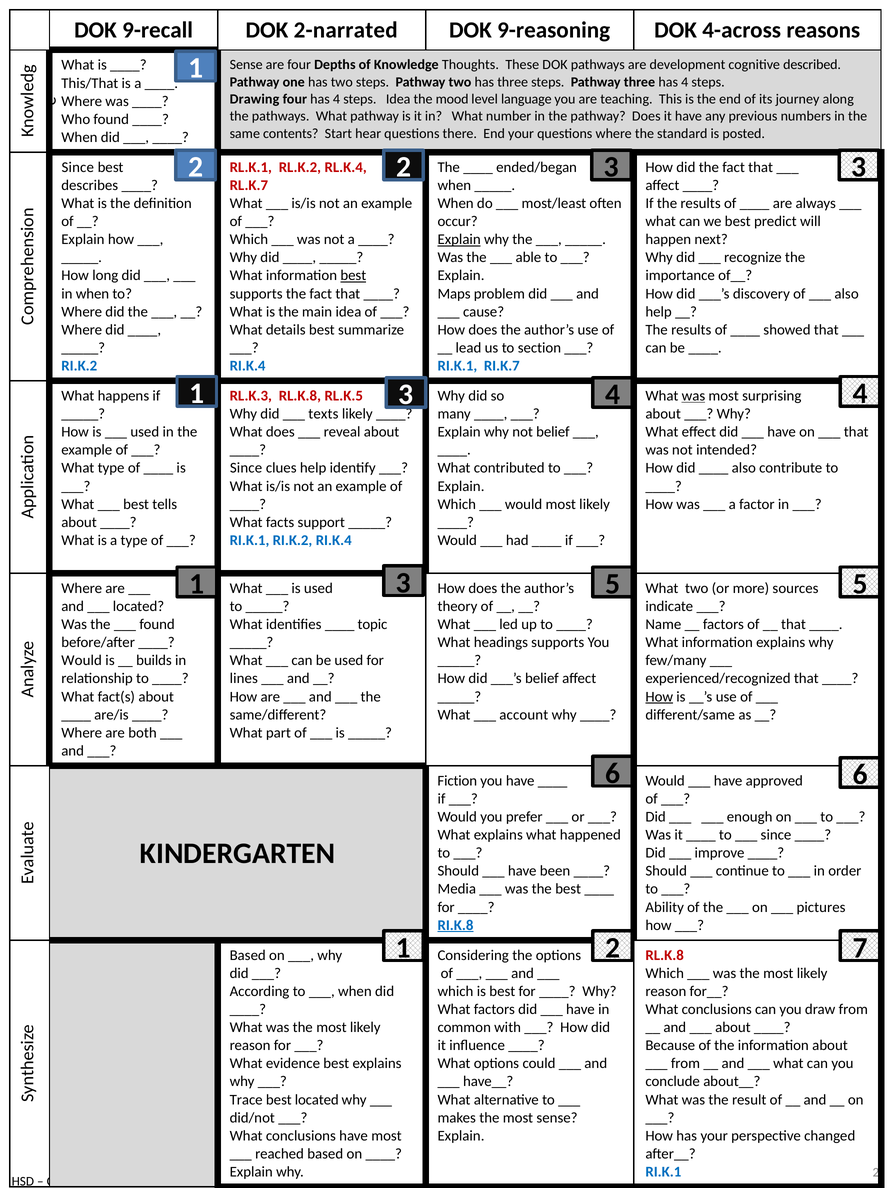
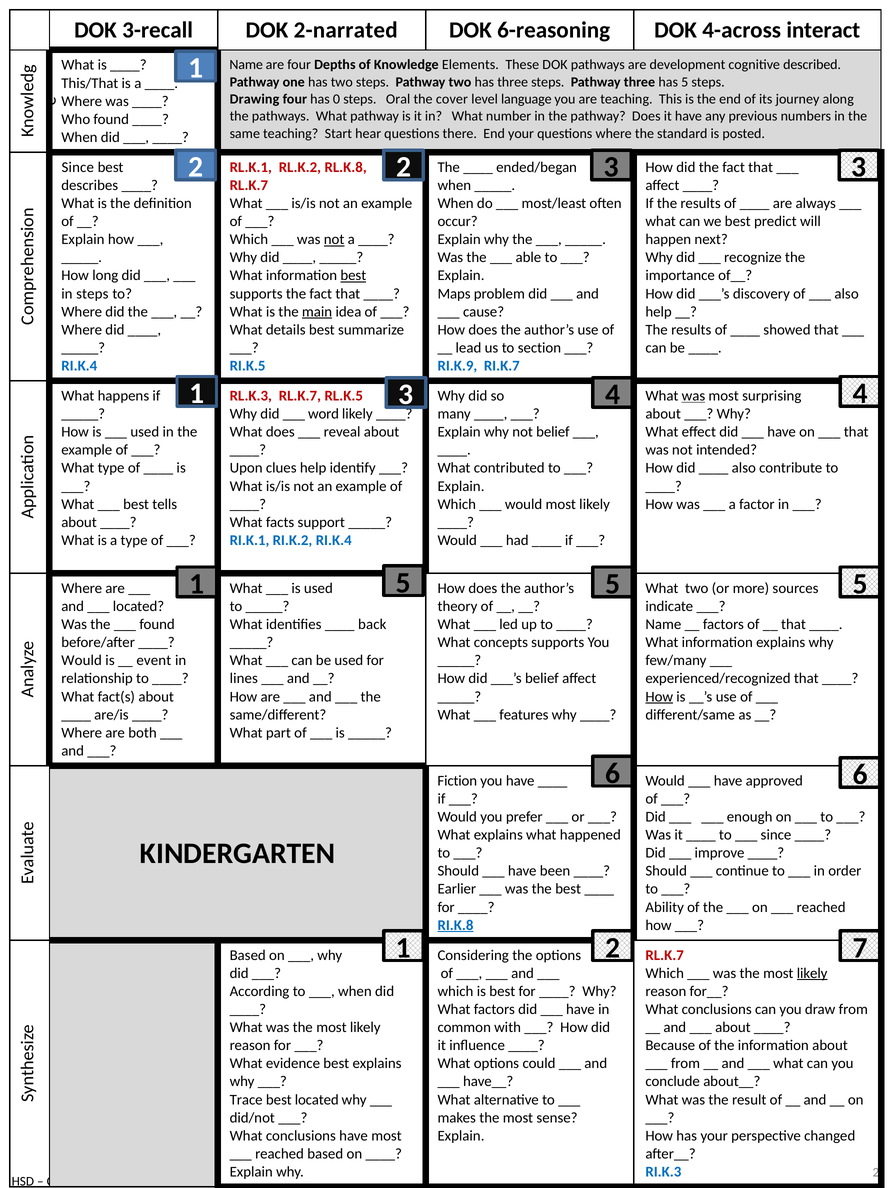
9-recall: 9-recall -> 3-recall
9-reasoning: 9-reasoning -> 6-reasoning
reasons: reasons -> interact
Sense at (246, 65): Sense -> Name
Thoughts: Thoughts -> Elements
three has 4: 4 -> 5
four has 4: 4 -> 0
steps Idea: Idea -> Oral
mood: mood -> cover
same contents: contents -> teaching
RL.K.4: RL.K.4 -> RL.K.8
not at (334, 239) underline: none -> present
Explain at (459, 239) underline: present -> none
in when: when -> steps
main underline: none -> present
RI.K.2 at (79, 366): RI.K.2 -> RI.K.4
RI.K.4 at (248, 366): RI.K.4 -> RI.K.5
RI.K.1 at (457, 366): RI.K.1 -> RI.K.9
RL.K.3 RL.K.8: RL.K.8 -> RL.K.7
texts: texts -> word
Since at (246, 468): Since -> Upon
3 at (403, 583): 3 -> 5
topic: topic -> back
headings: headings -> concepts
builds: builds -> event
account: account -> features
Media: Media -> Earlier
pictures at (821, 907): pictures -> reached
RL.K.8 at (665, 955): RL.K.8 -> RL.K.7
likely at (812, 973) underline: none -> present
RI.K.1 at (663, 1172): RI.K.1 -> RI.K.3
